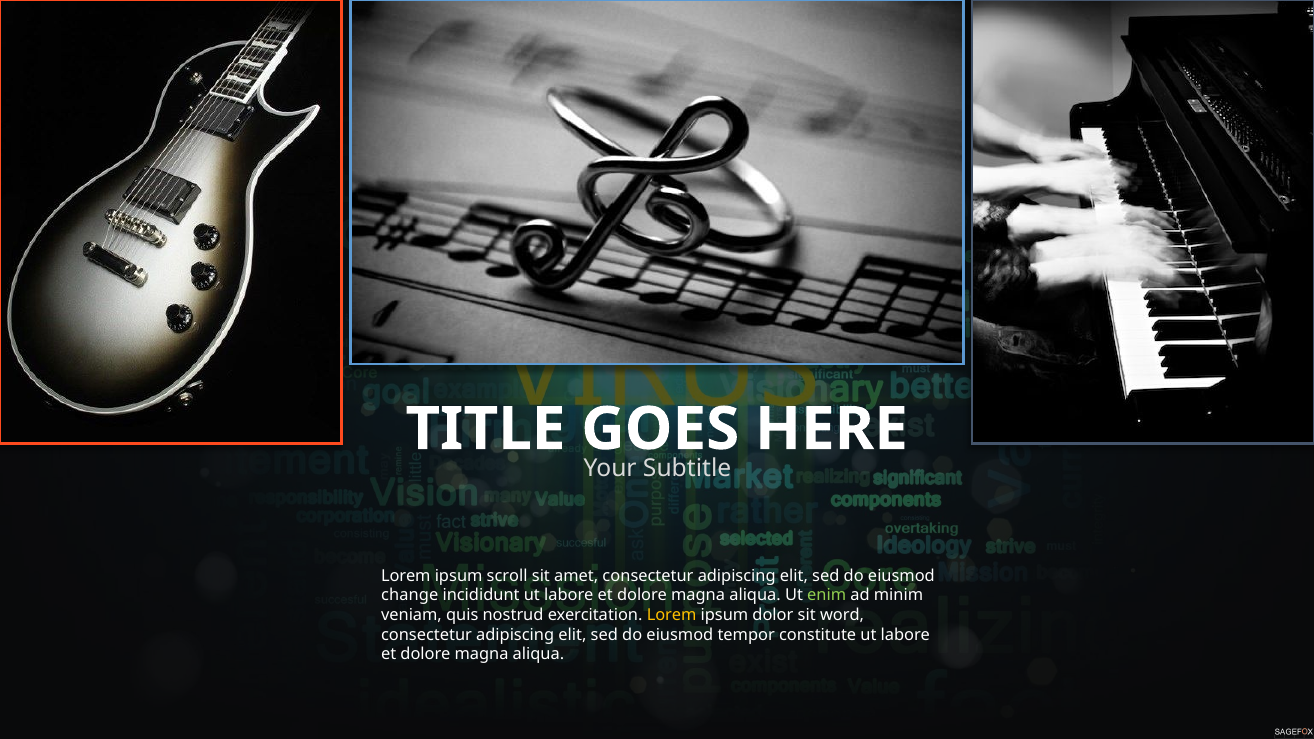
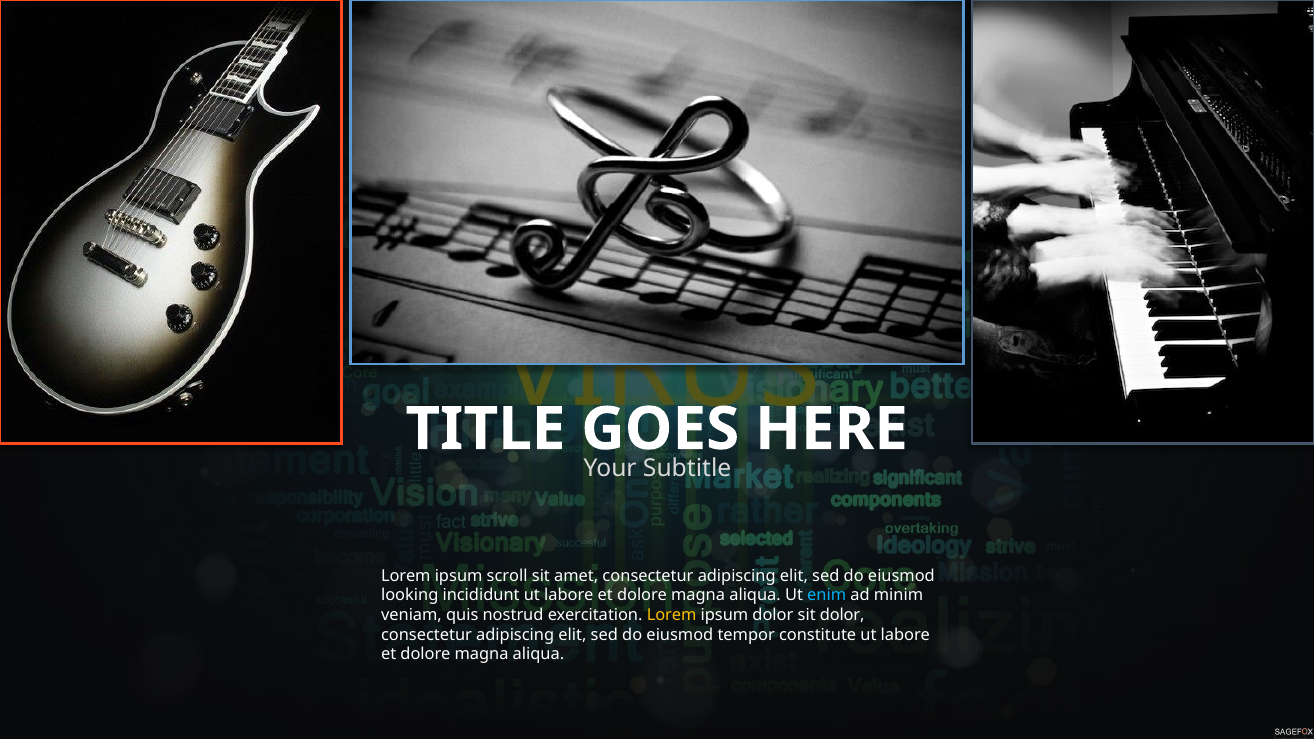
change: change -> looking
enim colour: light green -> light blue
sit word: word -> dolor
